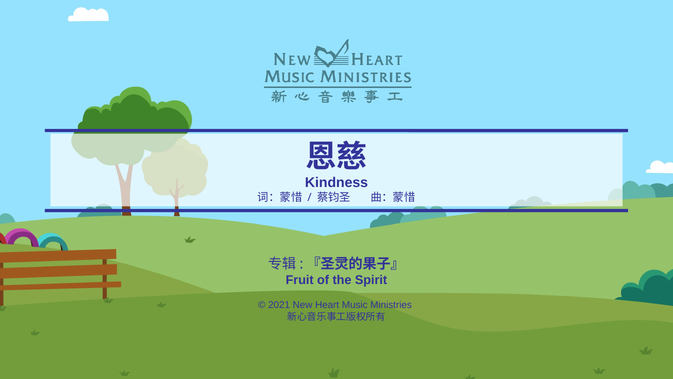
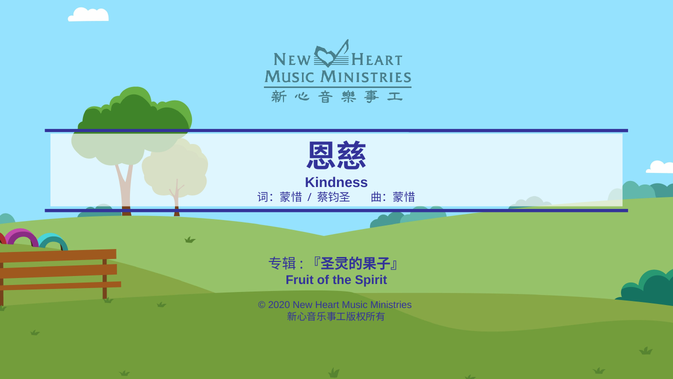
2021: 2021 -> 2020
